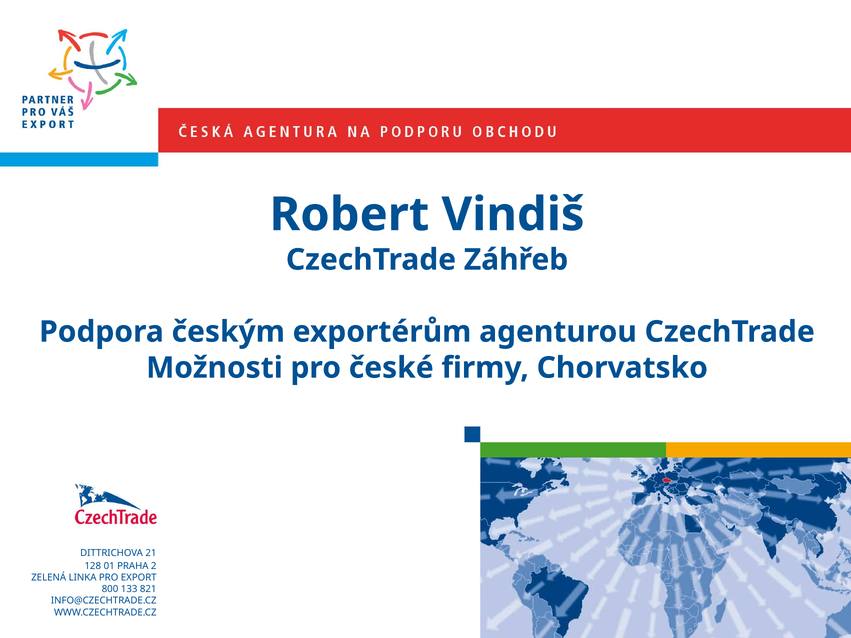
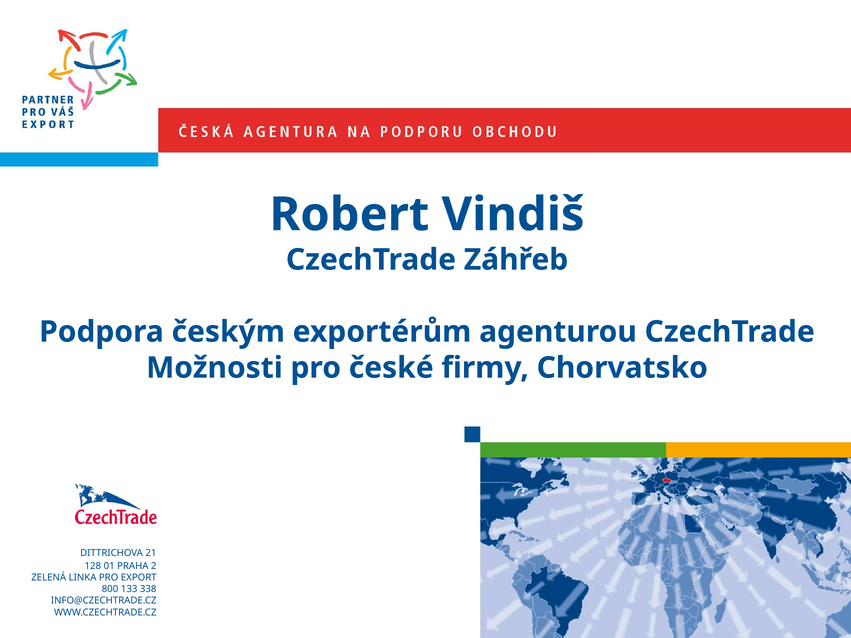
821: 821 -> 338
